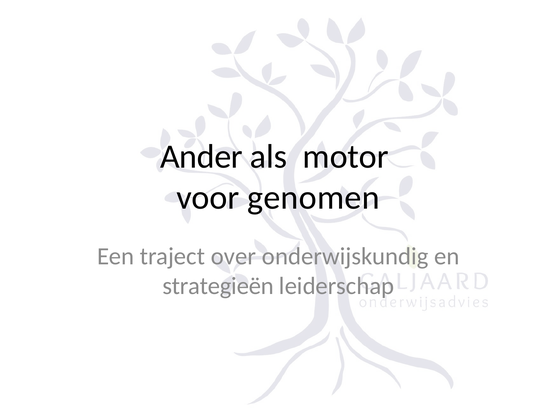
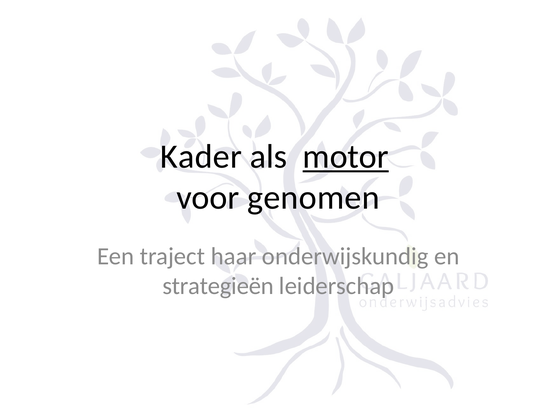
Ander: Ander -> Kader
motor underline: none -> present
over: over -> haar
